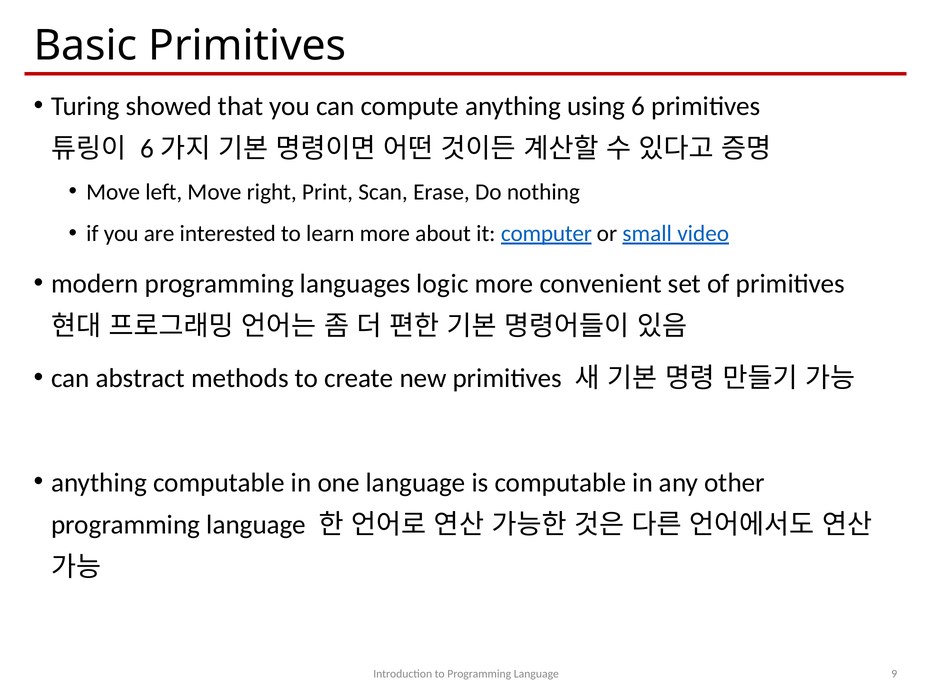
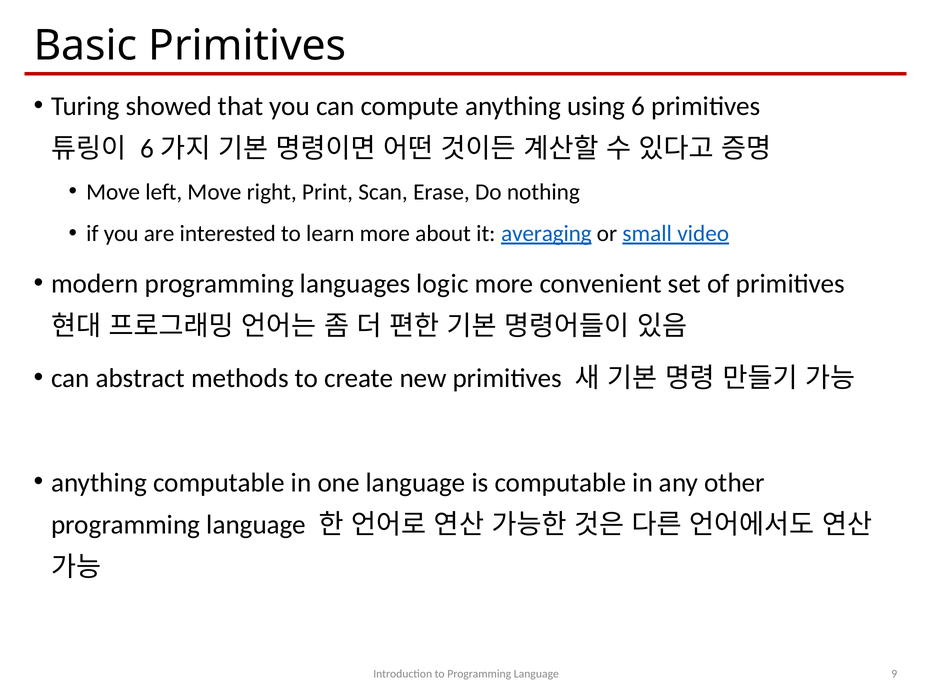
computer: computer -> averaging
